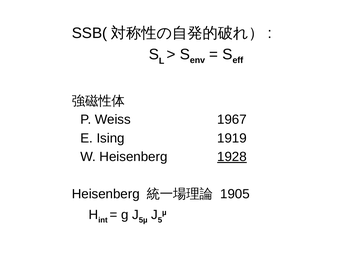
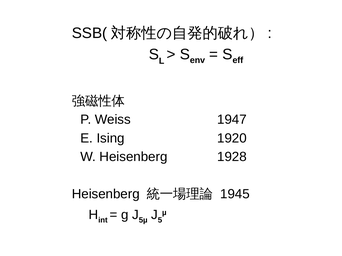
1967: 1967 -> 1947
1919: 1919 -> 1920
1928 underline: present -> none
1905: 1905 -> 1945
